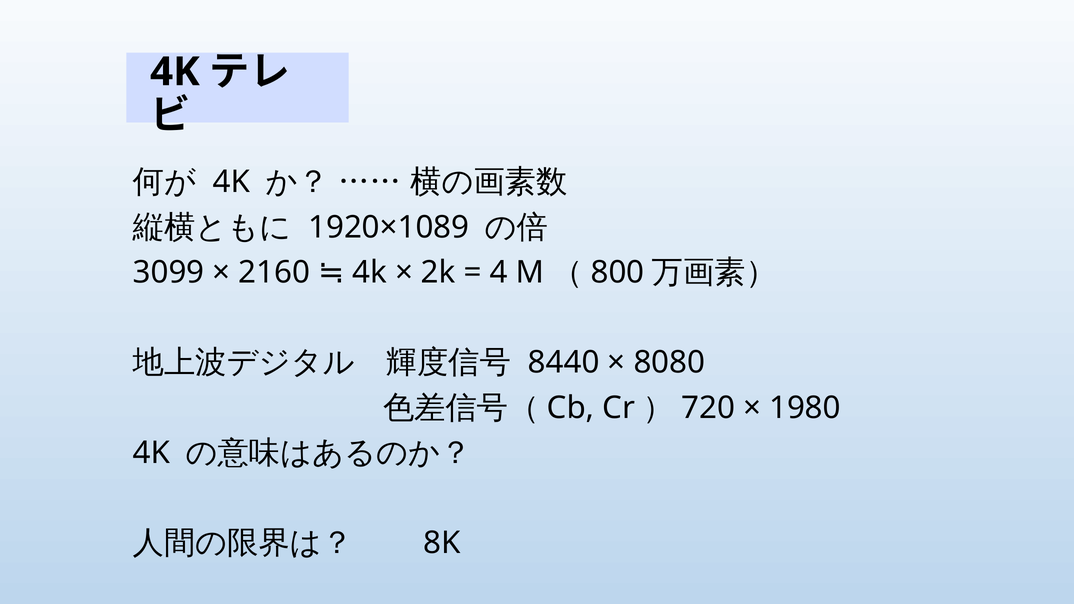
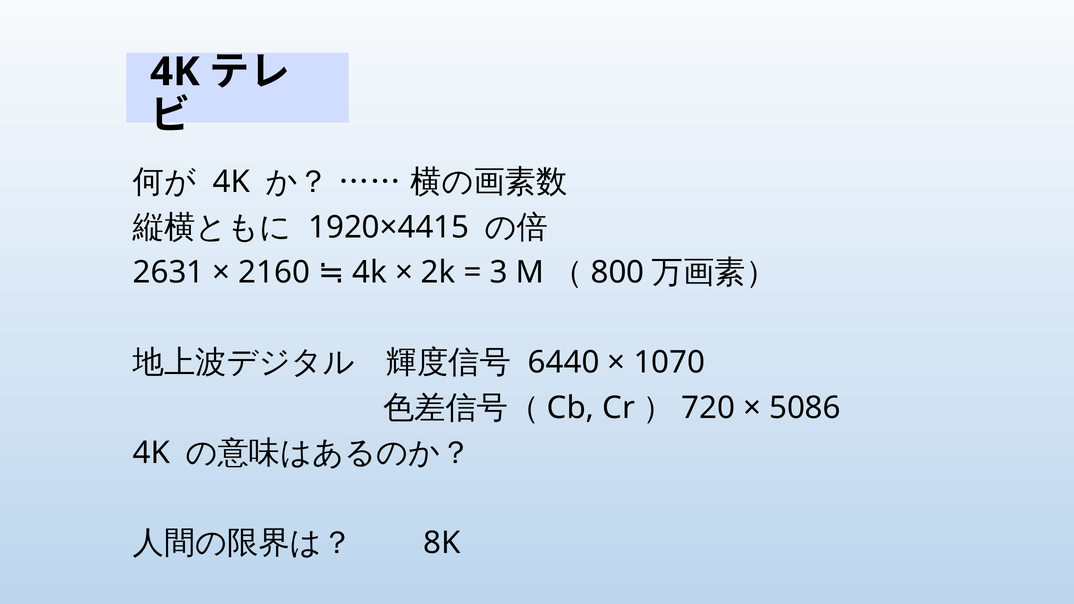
1920×1089: 1920×1089 -> 1920×4415
3099: 3099 -> 2631
4: 4 -> 3
8440: 8440 -> 6440
8080: 8080 -> 1070
1980: 1980 -> 5086
